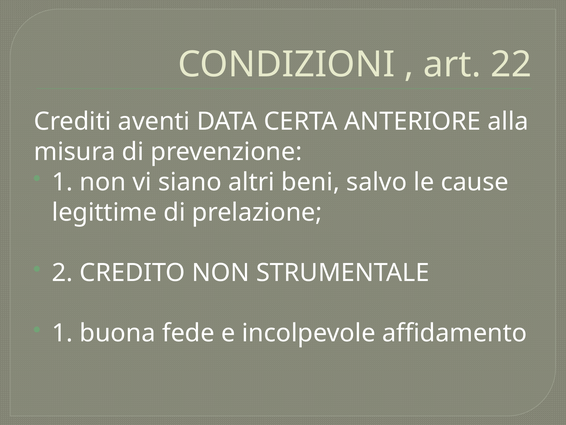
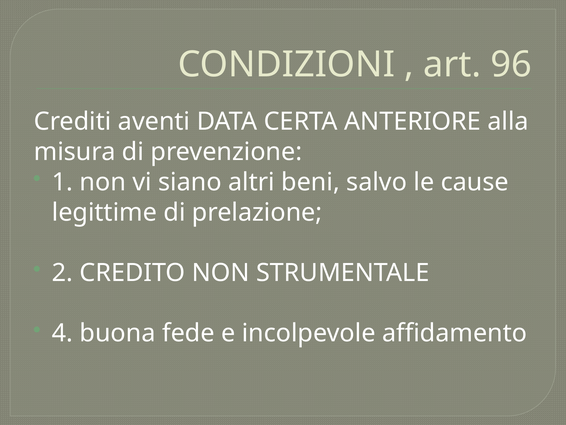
22: 22 -> 96
1 at (62, 333): 1 -> 4
